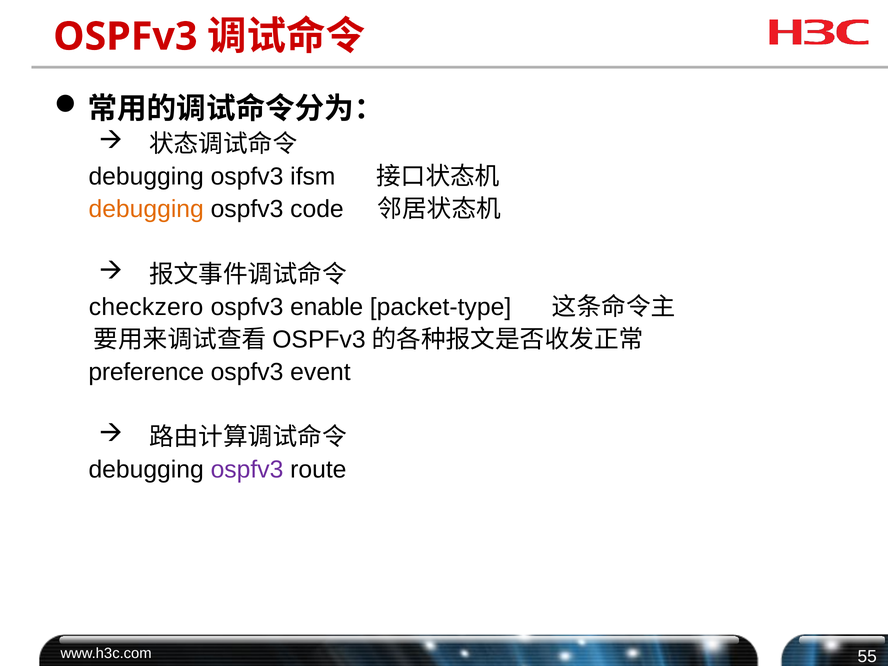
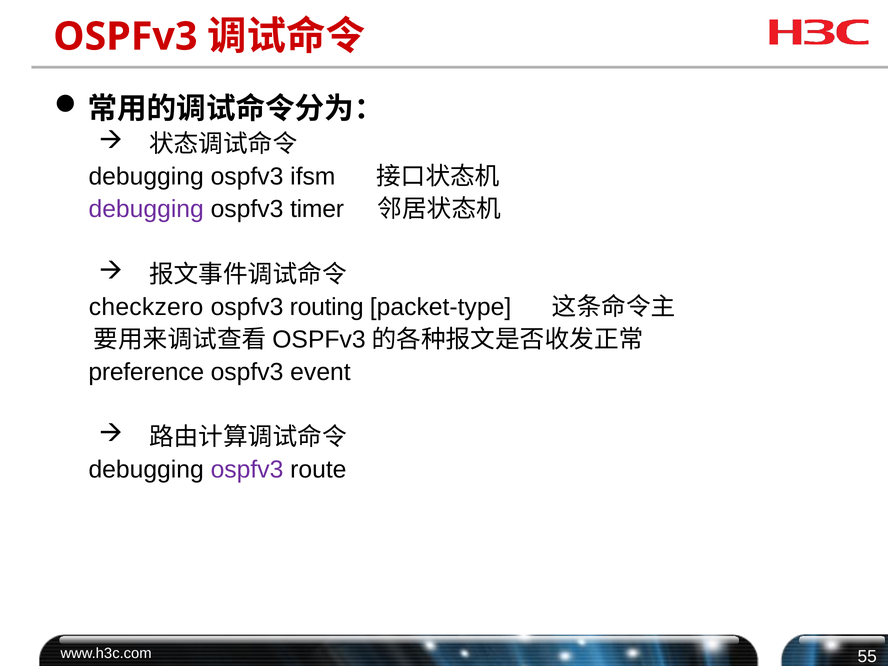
debugging at (146, 209) colour: orange -> purple
code: code -> timer
enable: enable -> routing
